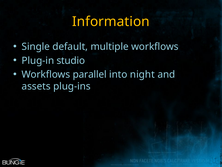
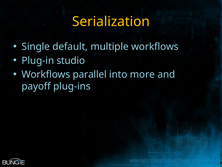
Information: Information -> Serialization
night: night -> more
assets: assets -> payoff
